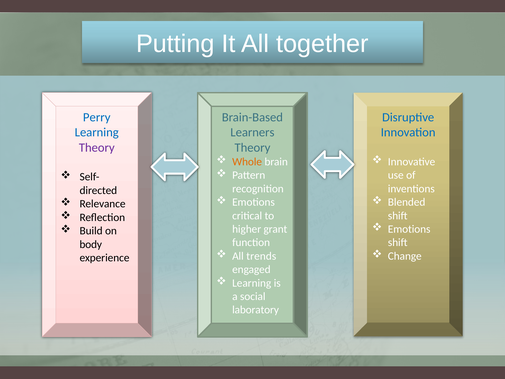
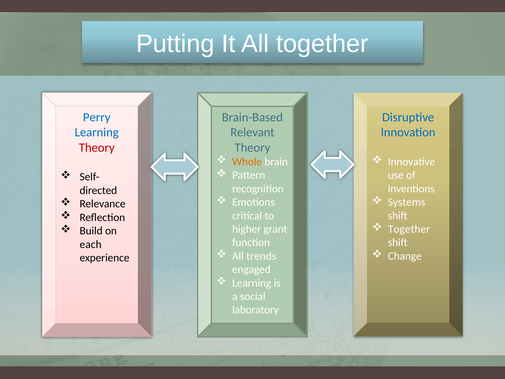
Learners: Learners -> Relevant
Theory at (97, 147) colour: purple -> red
Blended: Blended -> Systems
Emotions at (409, 229): Emotions -> Together
body: body -> each
